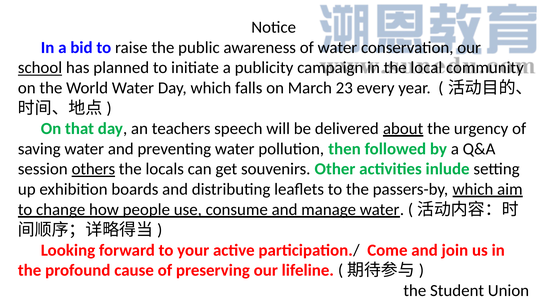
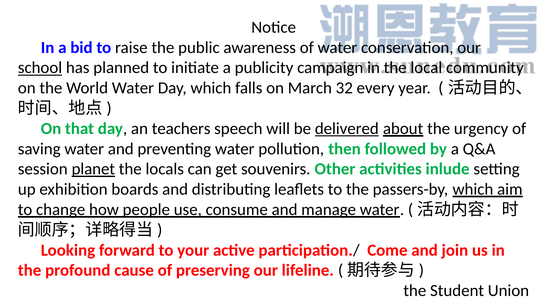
23: 23 -> 32
delivered underline: none -> present
others: others -> planet
